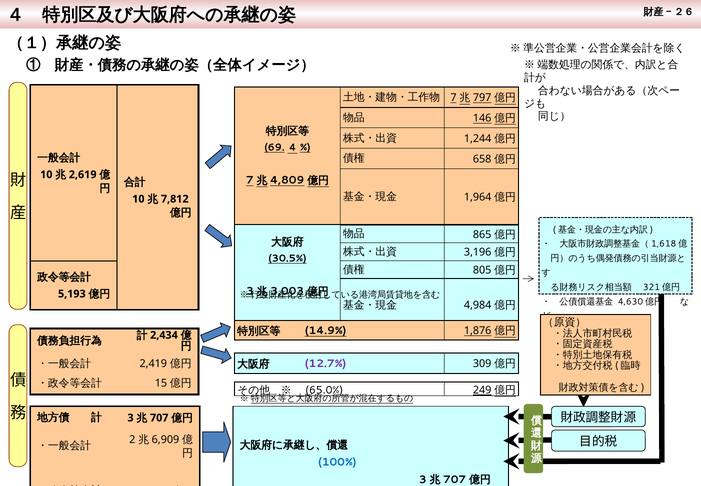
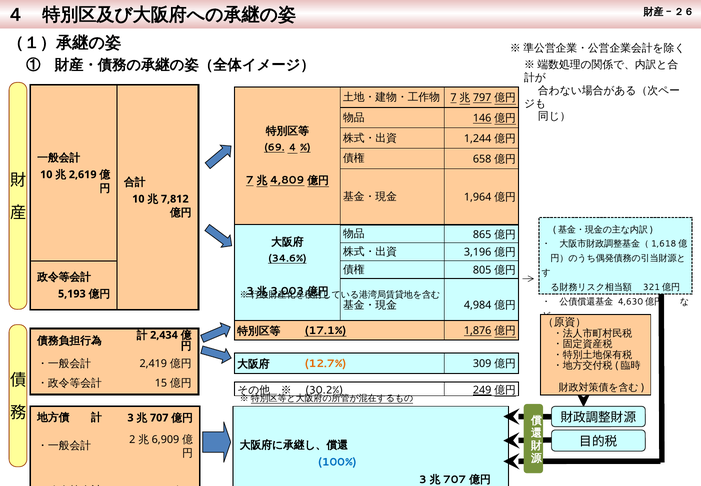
30.5%: 30.5% -> 34.6%
14.9%: 14.9% -> 17.1%
12.7% colour: purple -> orange
65.0%: 65.0% -> 30.2%
